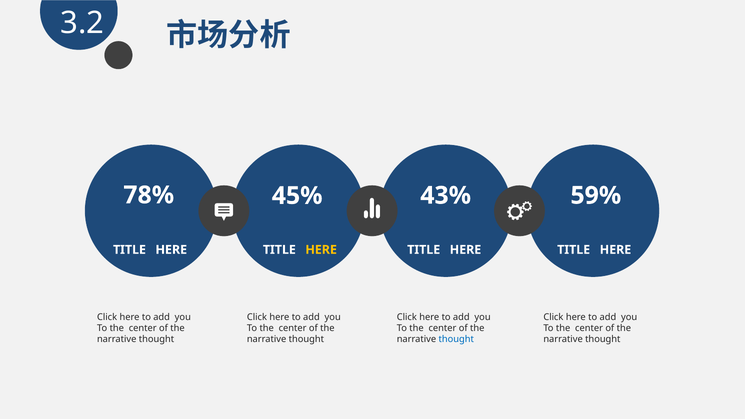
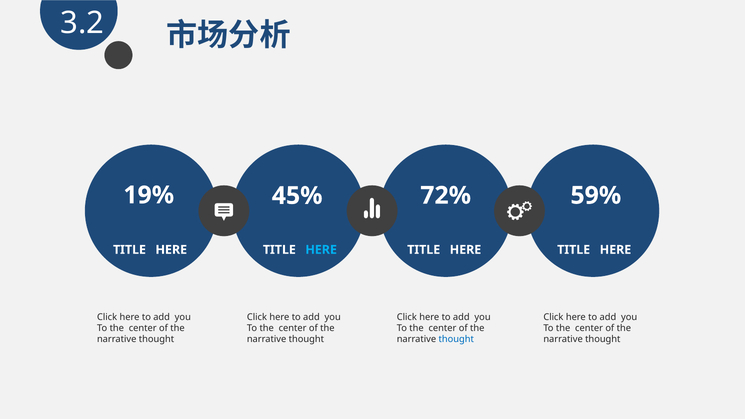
78%: 78% -> 19%
43%: 43% -> 72%
HERE at (321, 250) colour: yellow -> light blue
